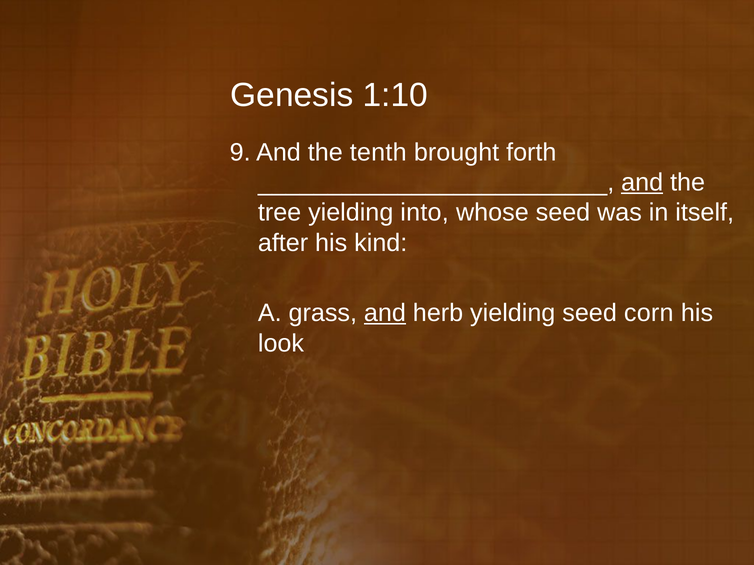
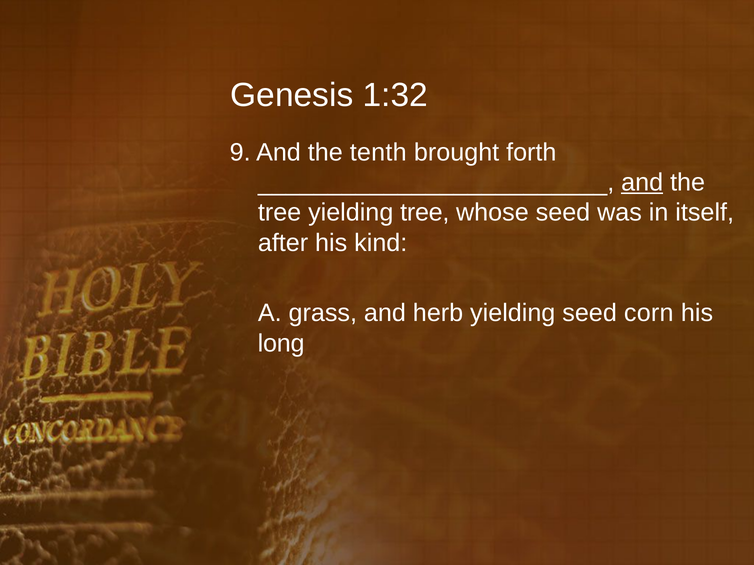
1:10: 1:10 -> 1:32
yielding into: into -> tree
and at (385, 313) underline: present -> none
look: look -> long
